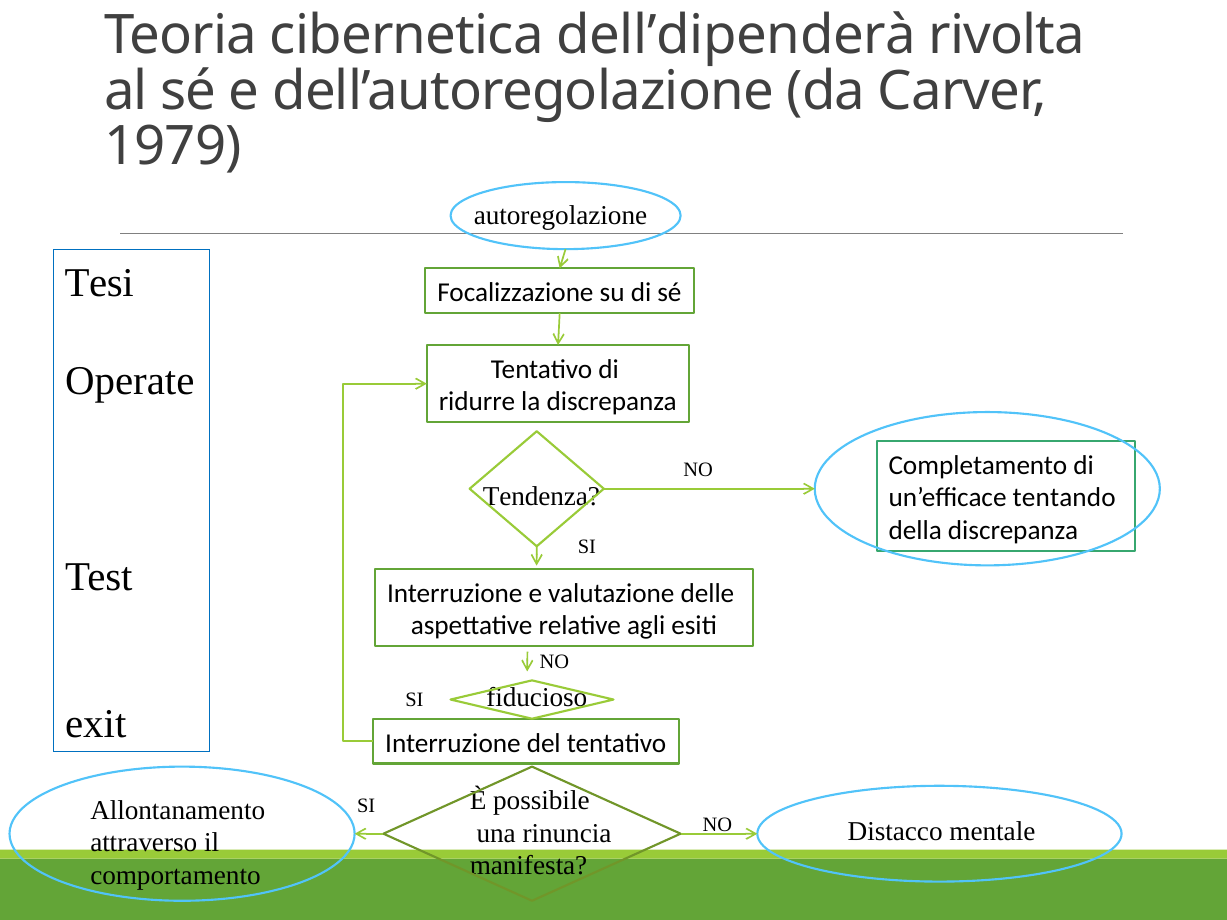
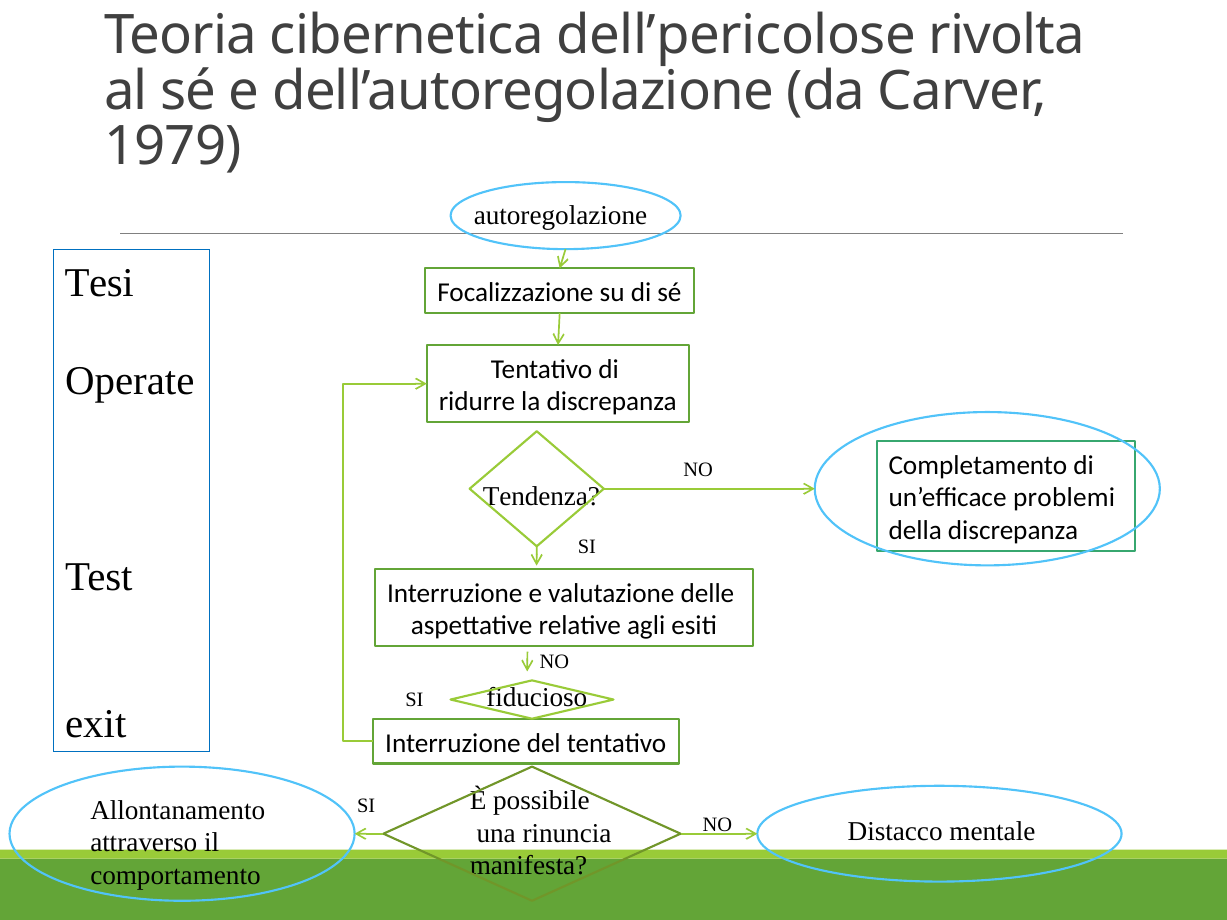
dell’dipenderà: dell’dipenderà -> dell’pericolose
tentando: tentando -> problemi
